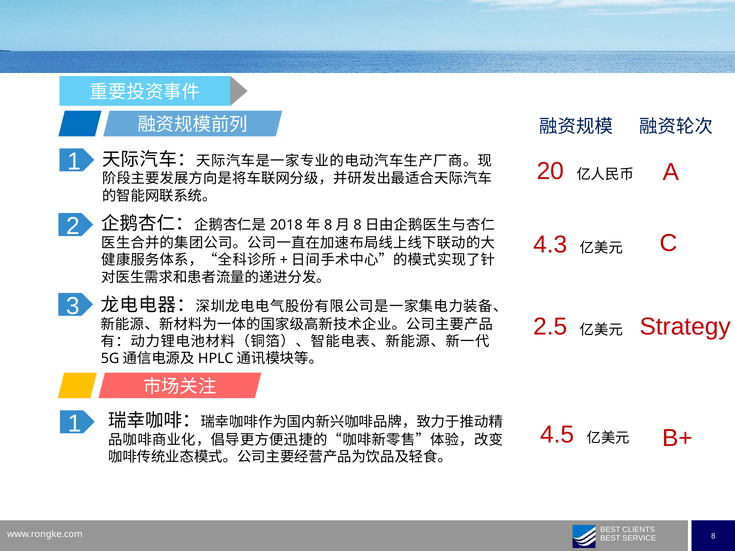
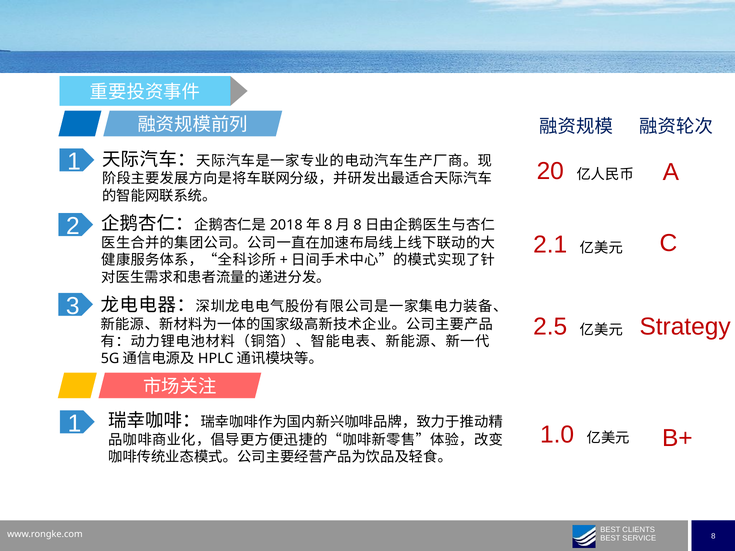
4.3: 4.3 -> 2.1
4.5: 4.5 -> 1.0
